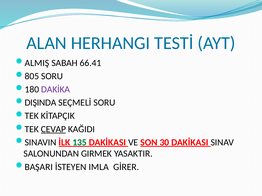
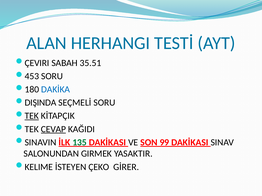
ALMIŞ: ALMIŞ -> ÇEVIRI
66.41: 66.41 -> 35.51
805: 805 -> 453
DAKİKA colour: purple -> blue
TEK at (32, 116) underline: none -> present
30: 30 -> 99
BAŞARI: BAŞARI -> KELIME
IMLA: IMLA -> ÇEKO
